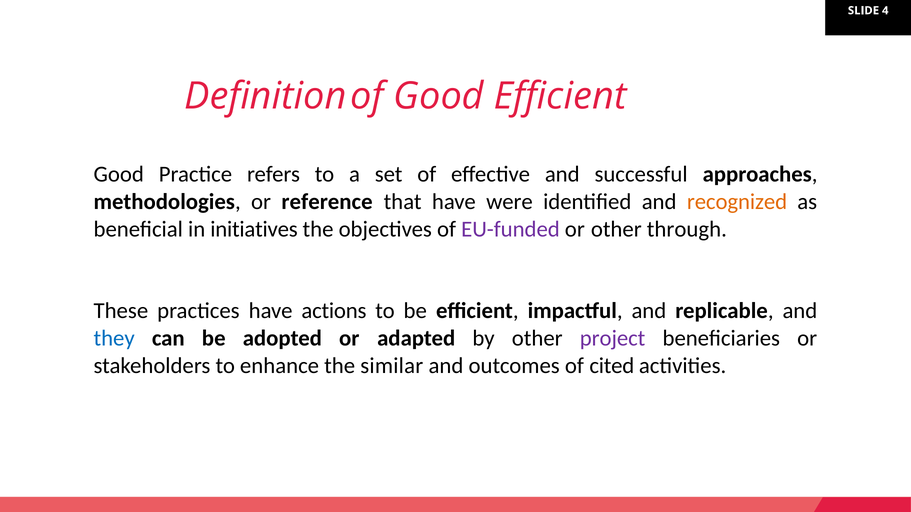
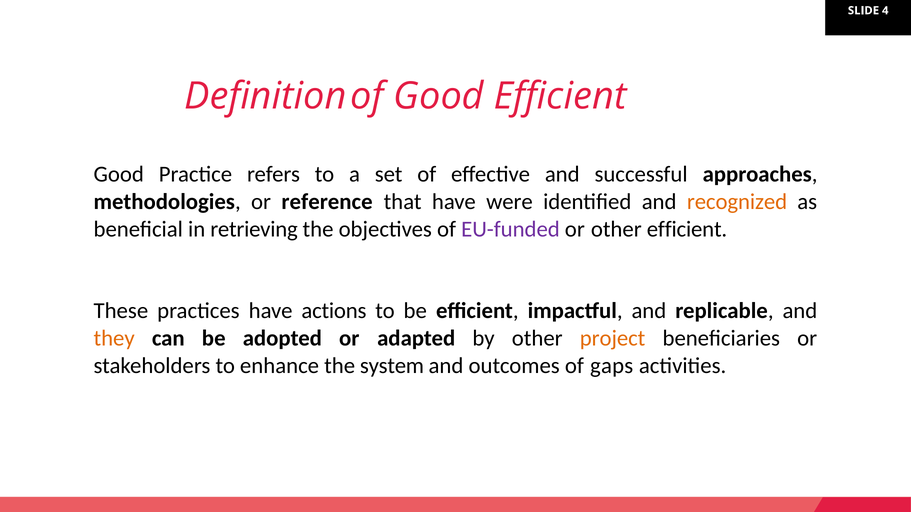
initiatives: initiatives -> retrieving
other through: through -> efficient
they colour: blue -> orange
project colour: purple -> orange
similar: similar -> system
cited: cited -> gaps
